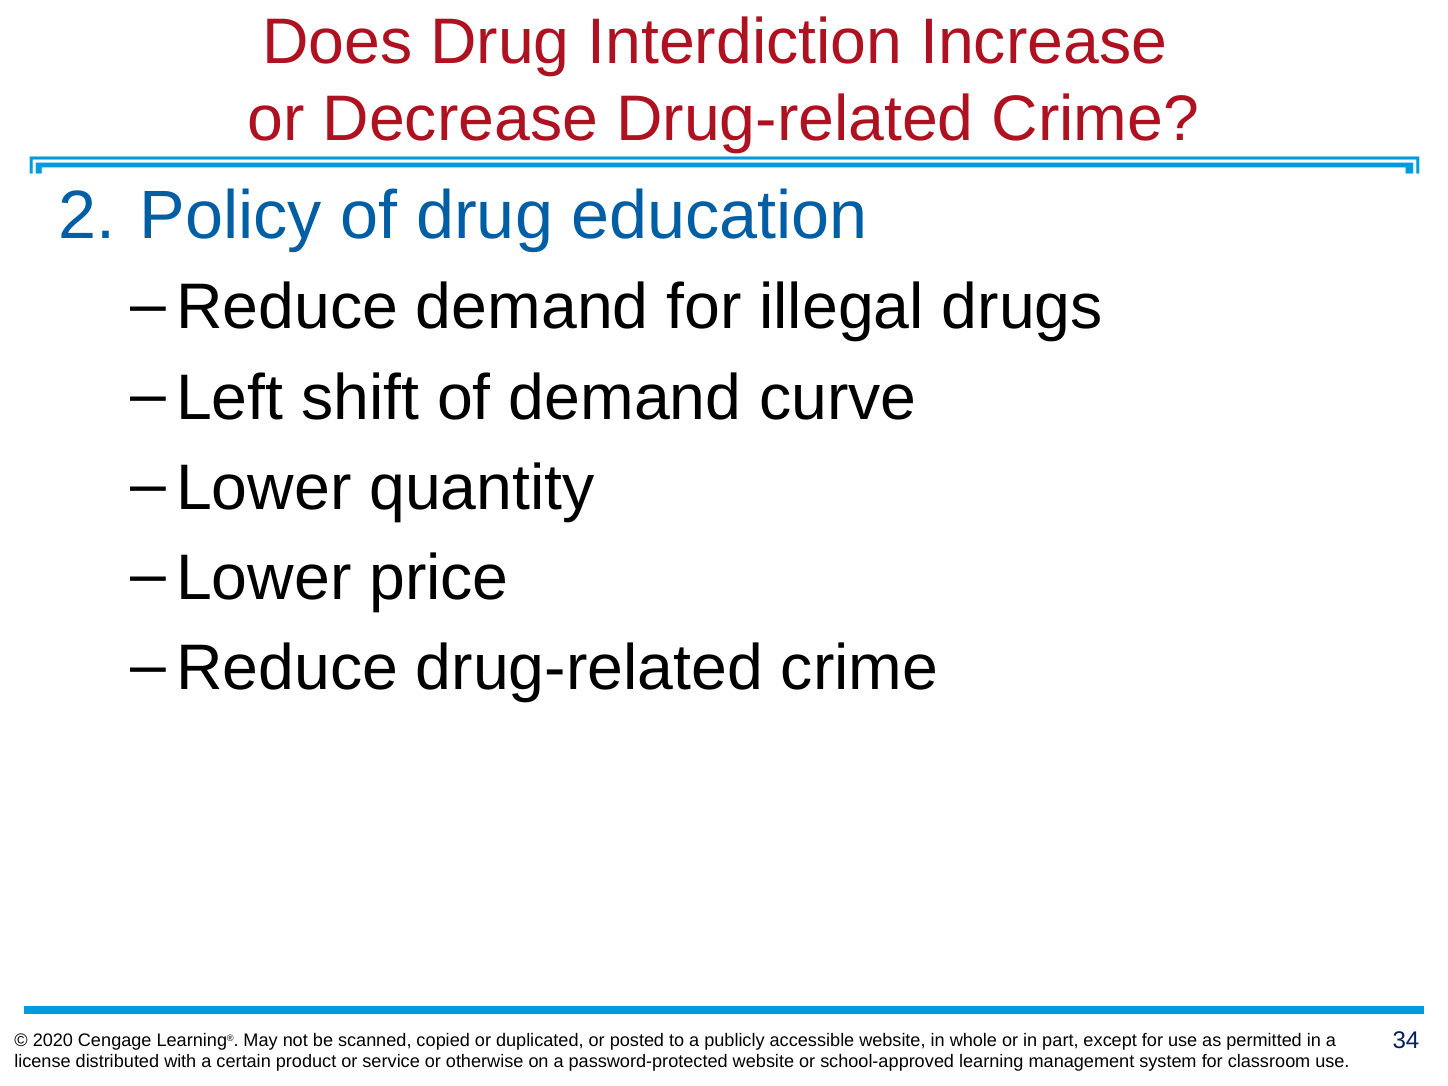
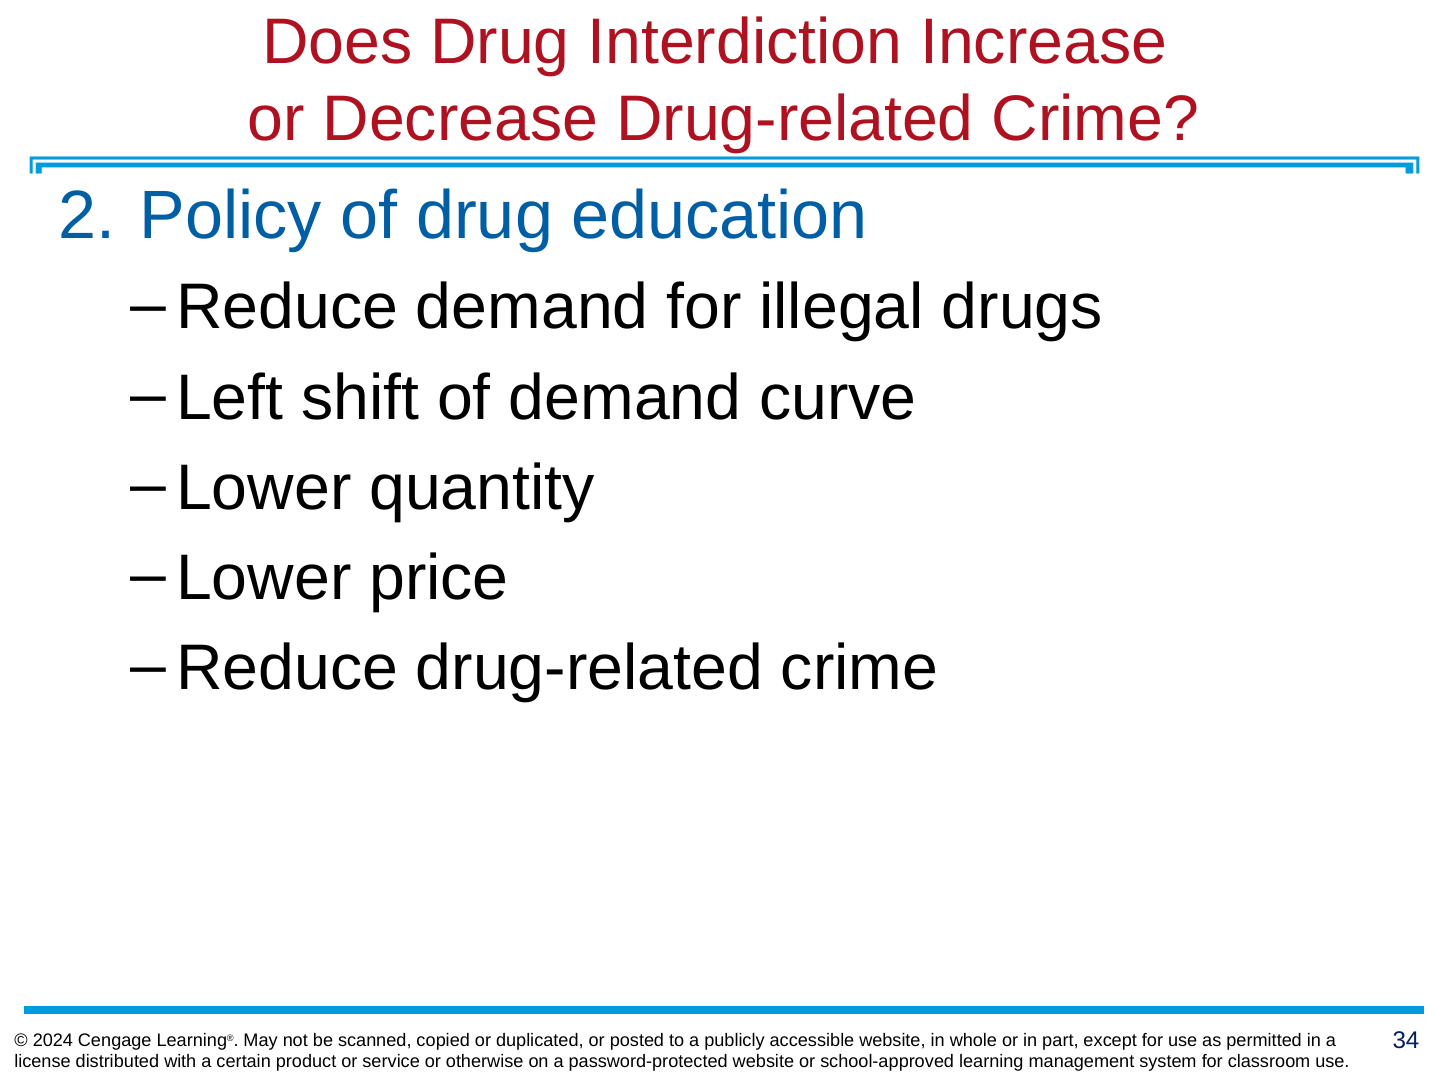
2020: 2020 -> 2024
